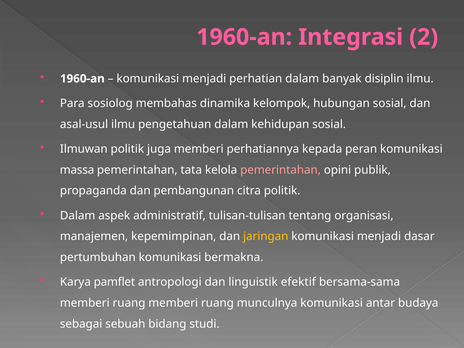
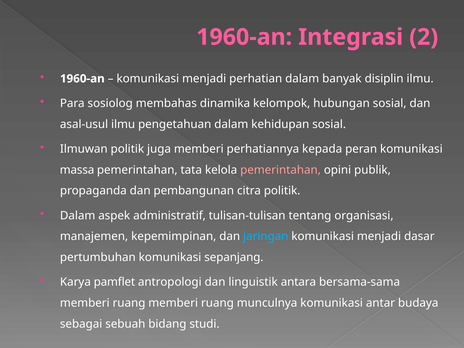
jaringan colour: yellow -> light blue
bermakna: bermakna -> sepanjang
efektif: efektif -> antara
